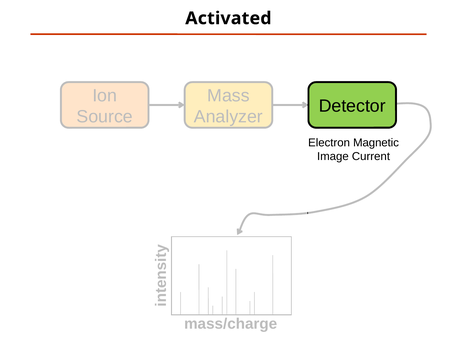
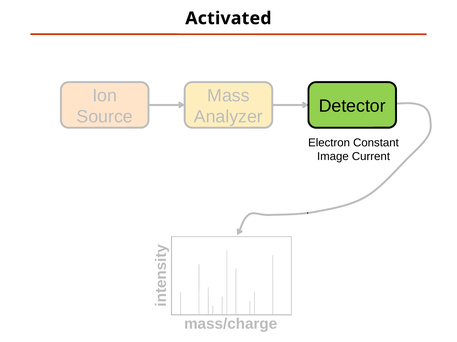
Magnetic: Magnetic -> Constant
